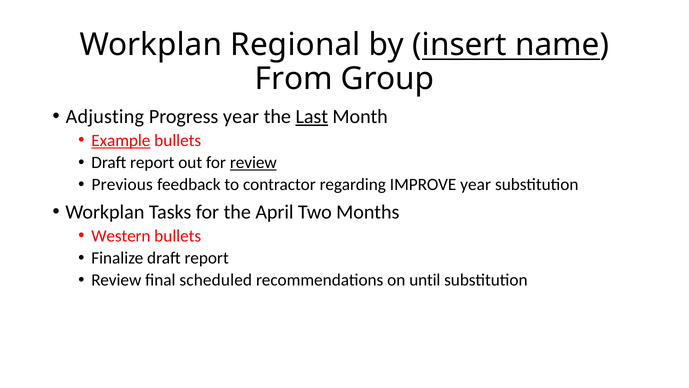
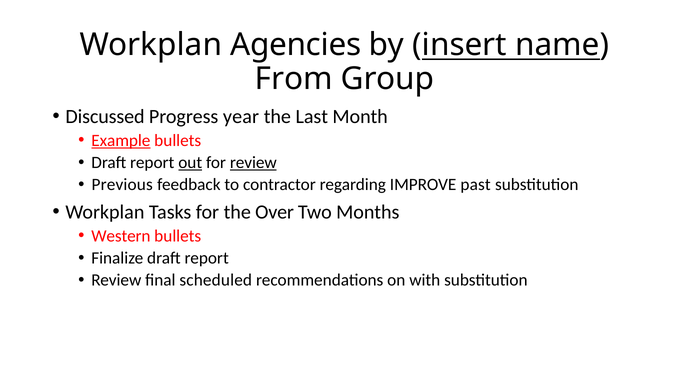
Regional: Regional -> Agencies
Adjusting: Adjusting -> Discussed
Last underline: present -> none
out underline: none -> present
IMPROVE year: year -> past
April: April -> Over
until: until -> with
